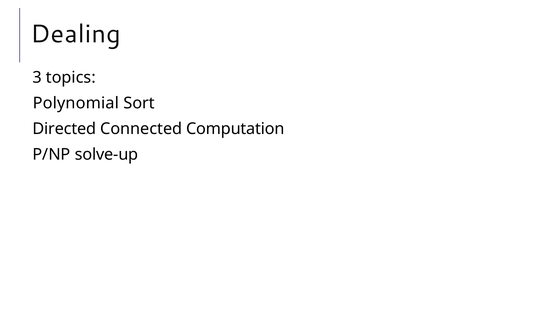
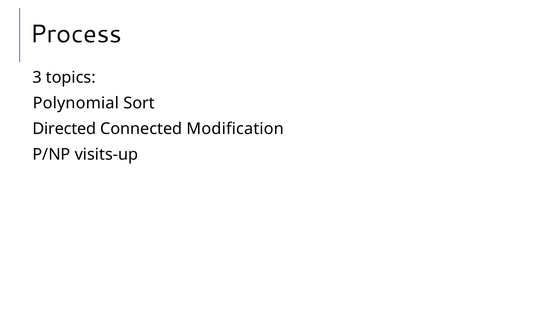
Dealing: Dealing -> Process
Computation: Computation -> Modification
solve-up: solve-up -> visits-up
